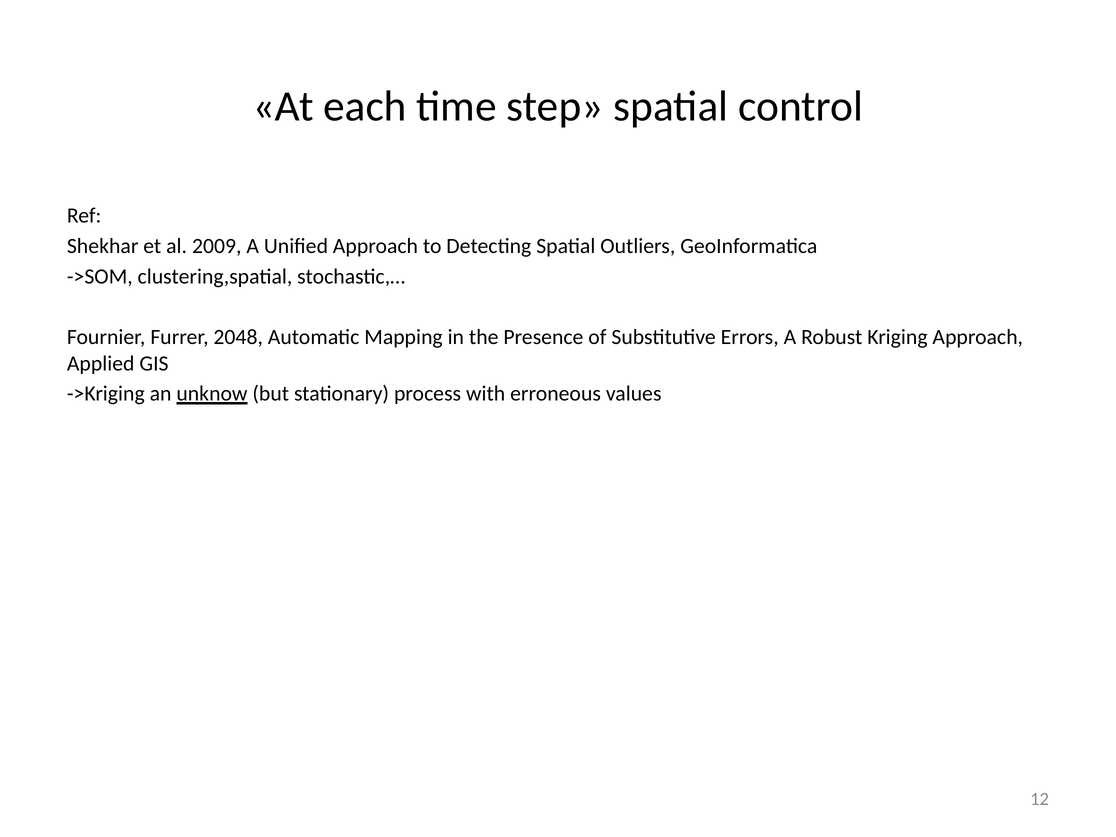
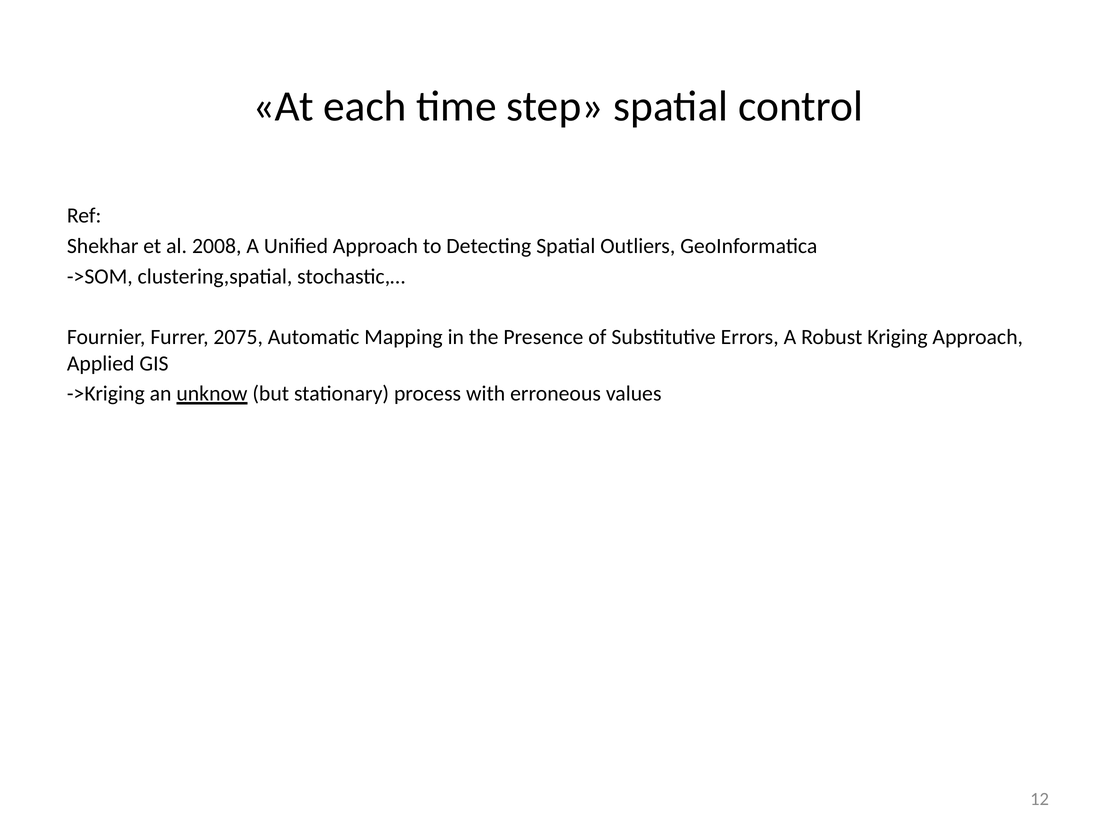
2009: 2009 -> 2008
2048: 2048 -> 2075
